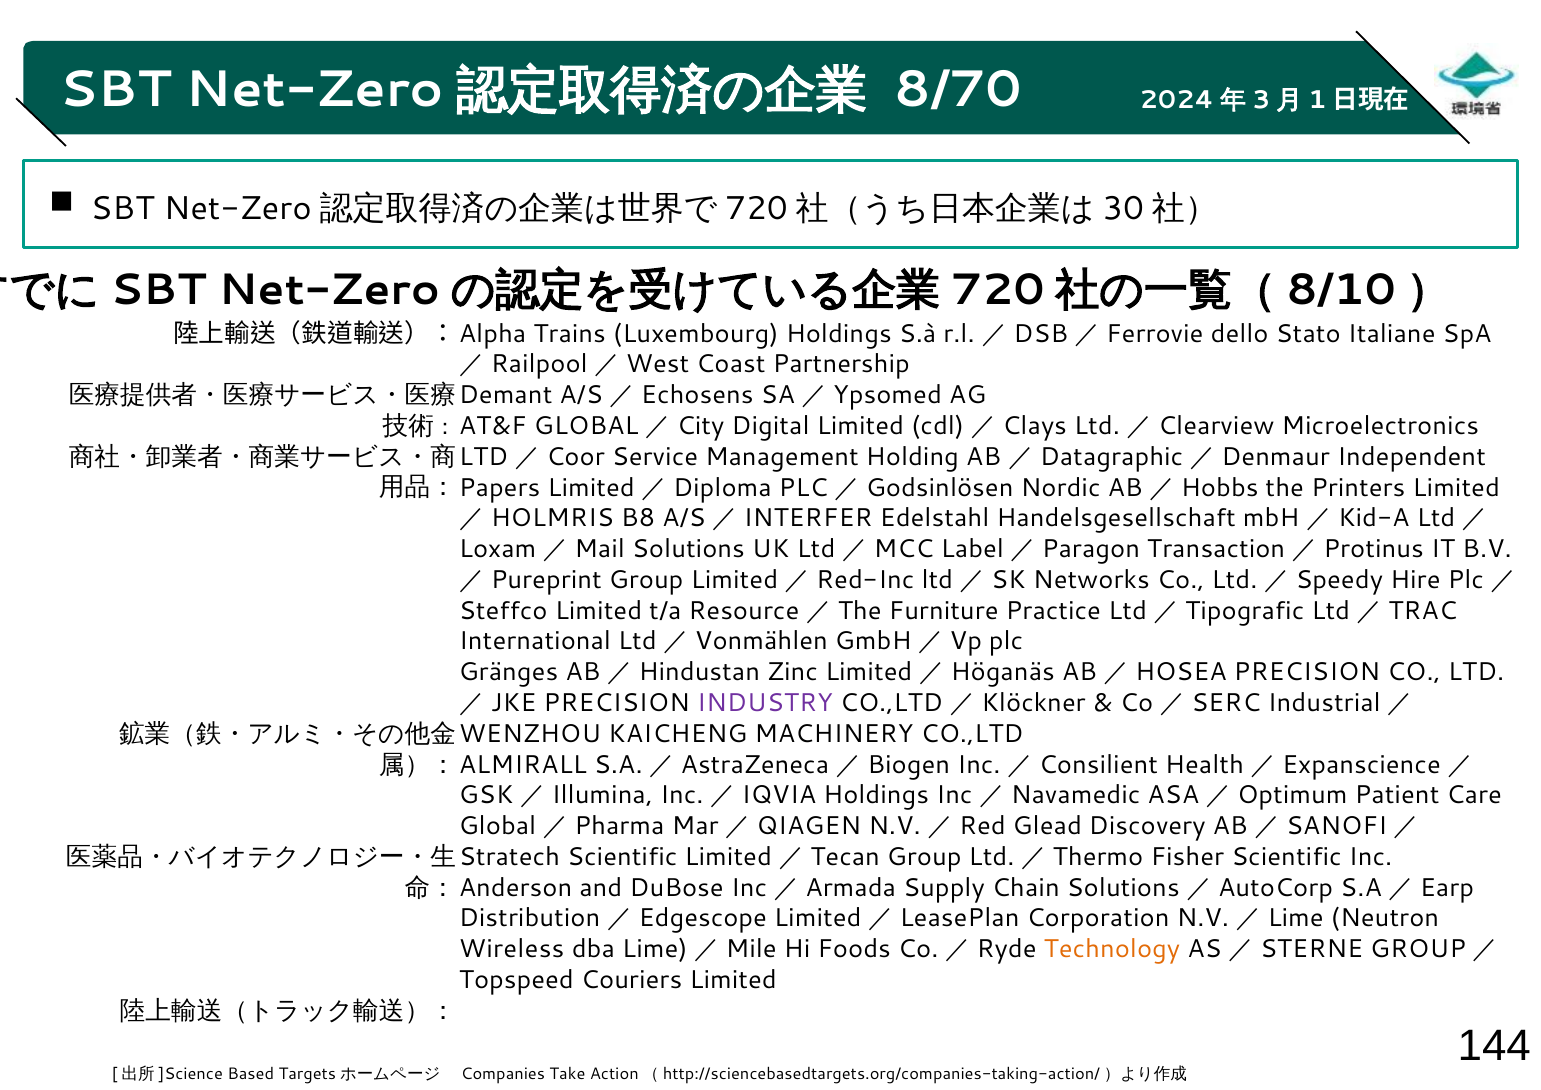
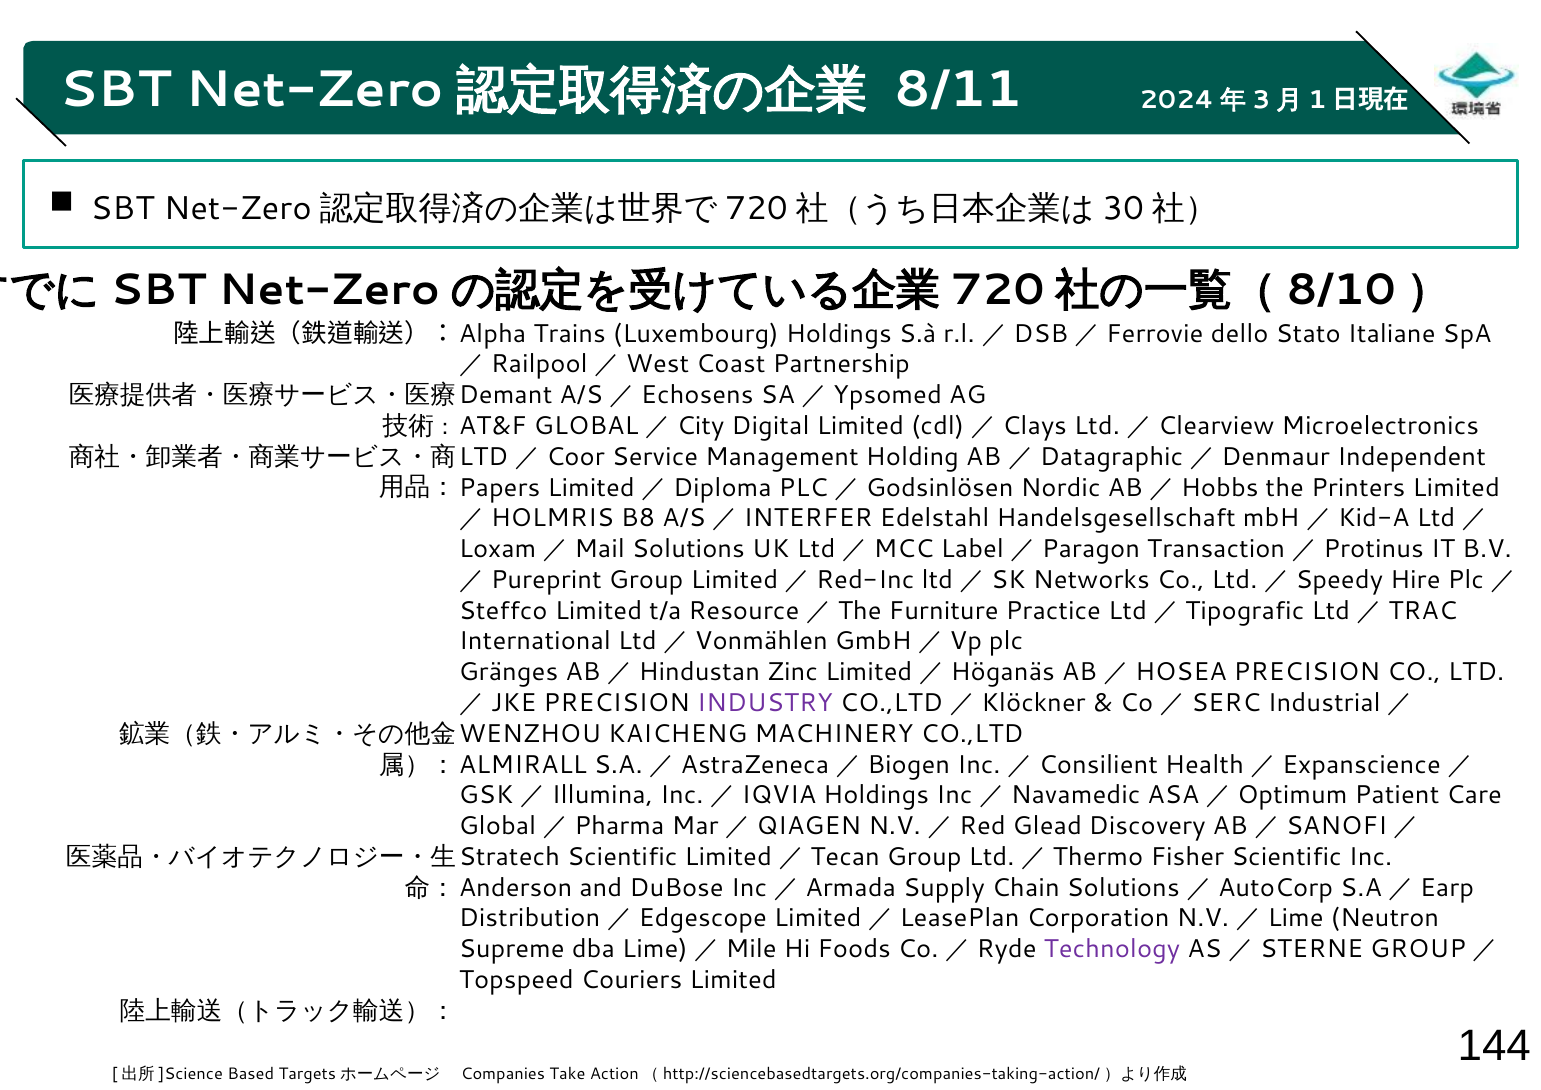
8/70: 8/70 -> 8/11
Wireless: Wireless -> Supreme
Technology colour: orange -> purple
